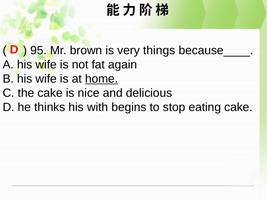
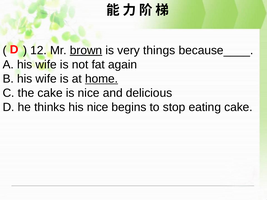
95: 95 -> 12
brown underline: none -> present
his with: with -> nice
